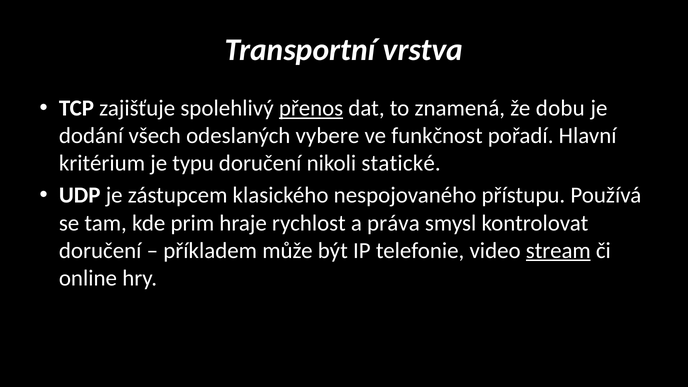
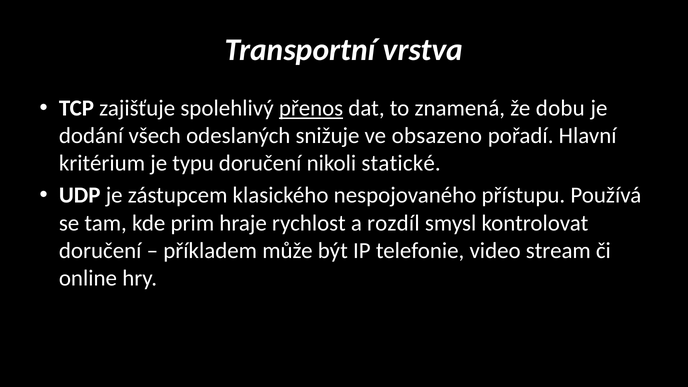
vybere: vybere -> snižuje
funkčnost: funkčnost -> obsazeno
práva: práva -> rozdíl
stream underline: present -> none
